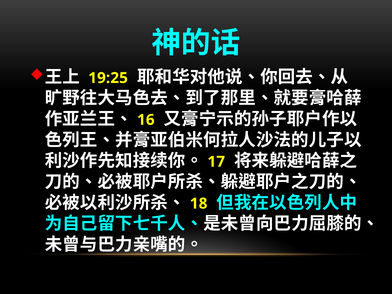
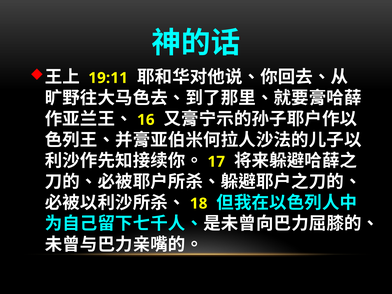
19:25: 19:25 -> 19:11
